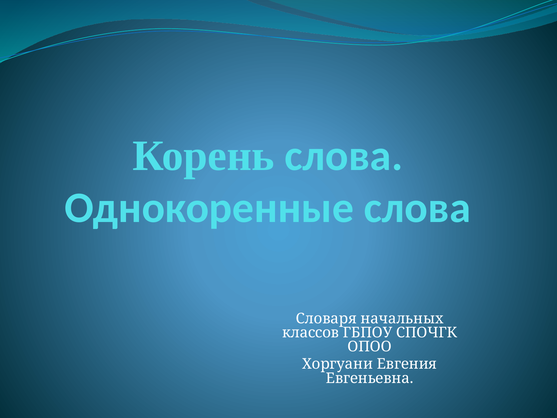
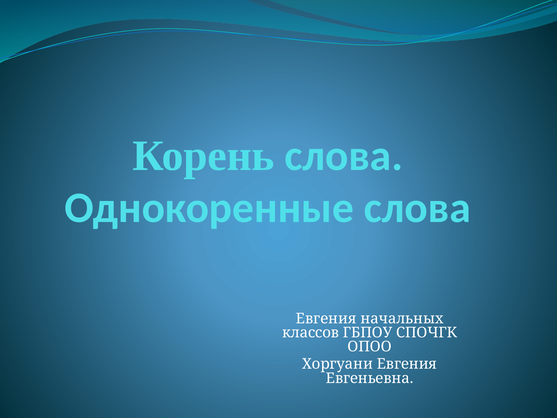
Словаря at (326, 318): Словаря -> Евгения
